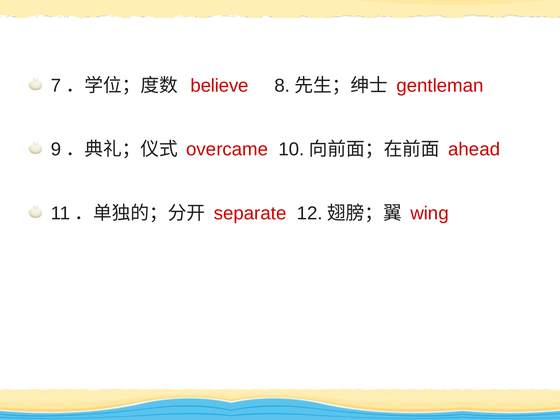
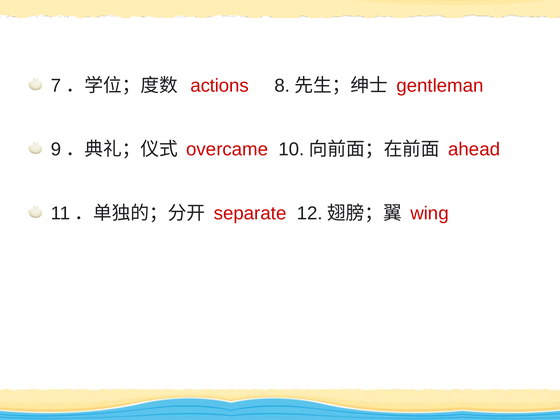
believe: believe -> actions
